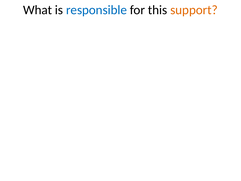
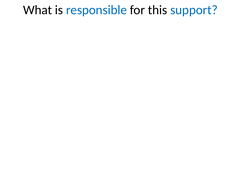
support colour: orange -> blue
